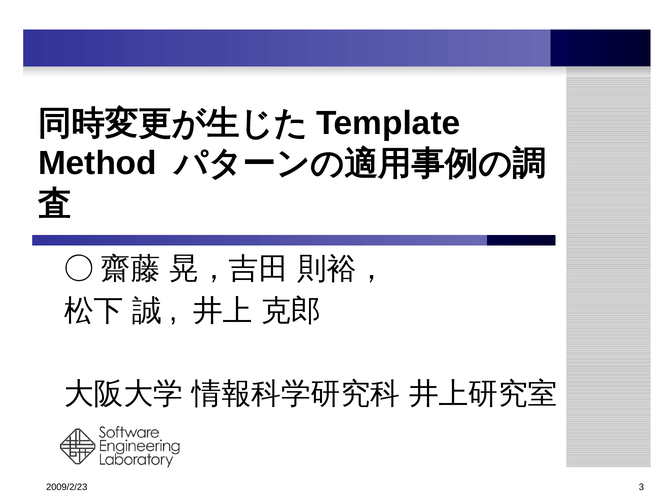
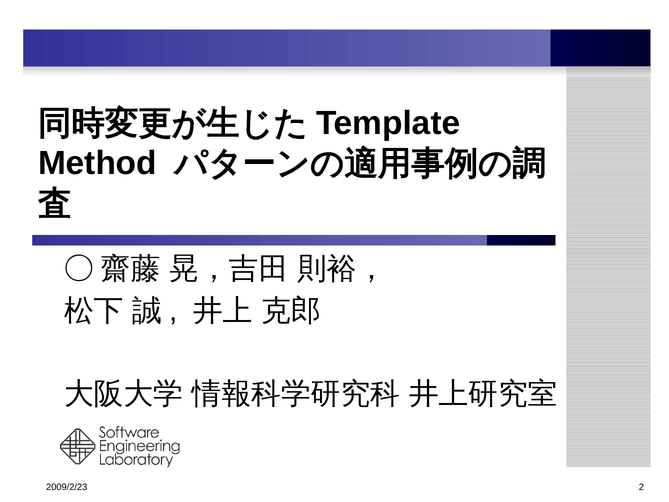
3: 3 -> 2
